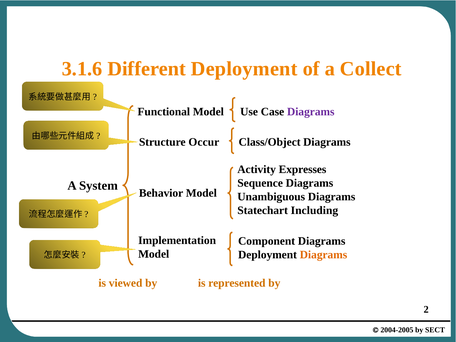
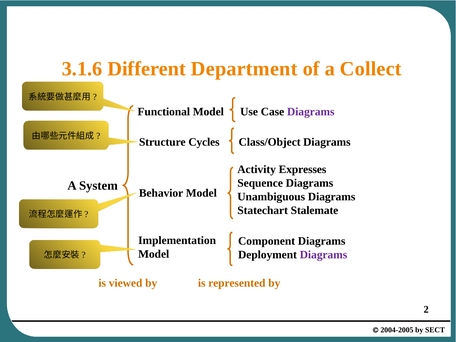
Deployment at (244, 69): Deployment -> Department
Occur: Occur -> Cycles
Including: Including -> Stalemate
Diagrams at (323, 255) colour: orange -> purple
